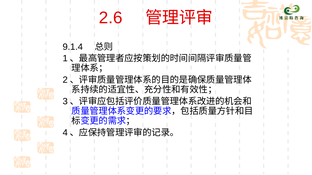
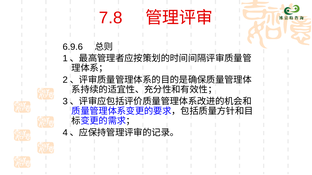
2.6: 2.6 -> 7.8
9.1.4: 9.1.4 -> 6.9.6
